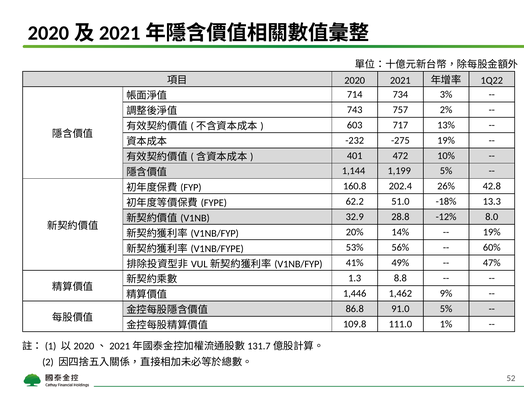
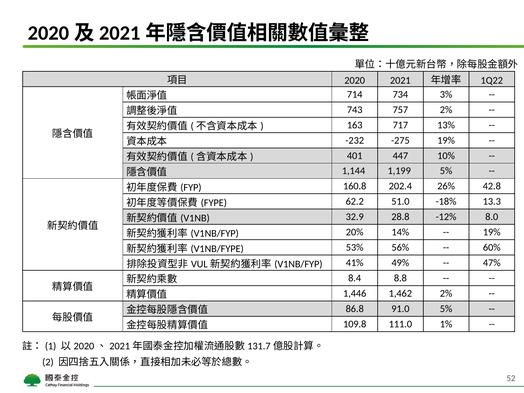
603: 603 -> 163
472: 472 -> 447
1.3: 1.3 -> 8.4
1,462 9%: 9% -> 2%
